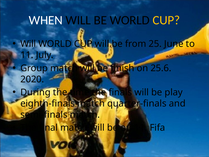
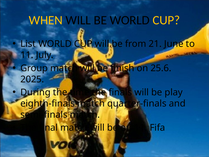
WHEN colour: white -> yellow
Will at (28, 44): Will -> List
25: 25 -> 21
2020: 2020 -> 2025
